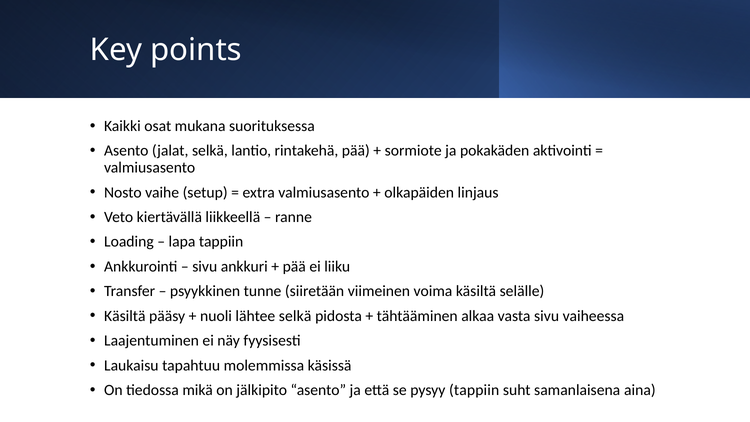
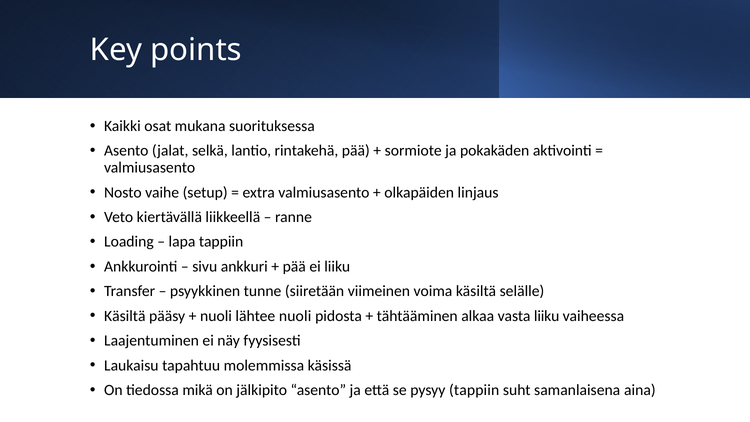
lähtee selkä: selkä -> nuoli
vasta sivu: sivu -> liiku
